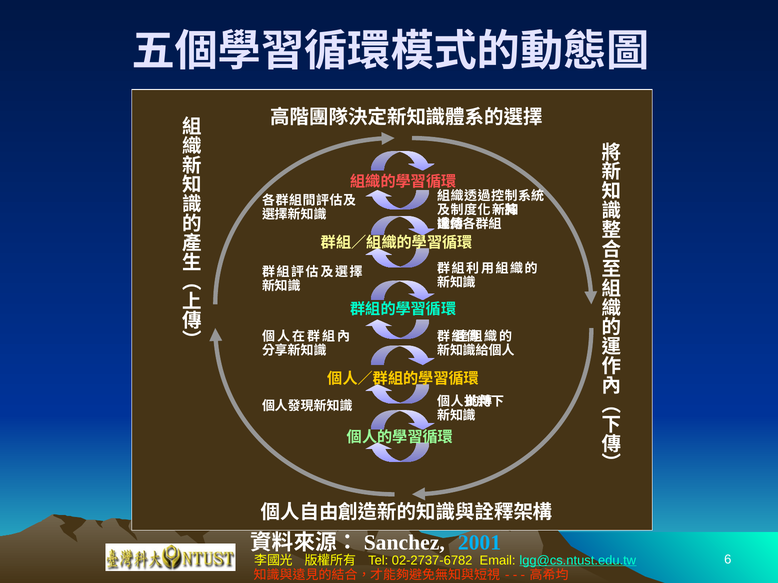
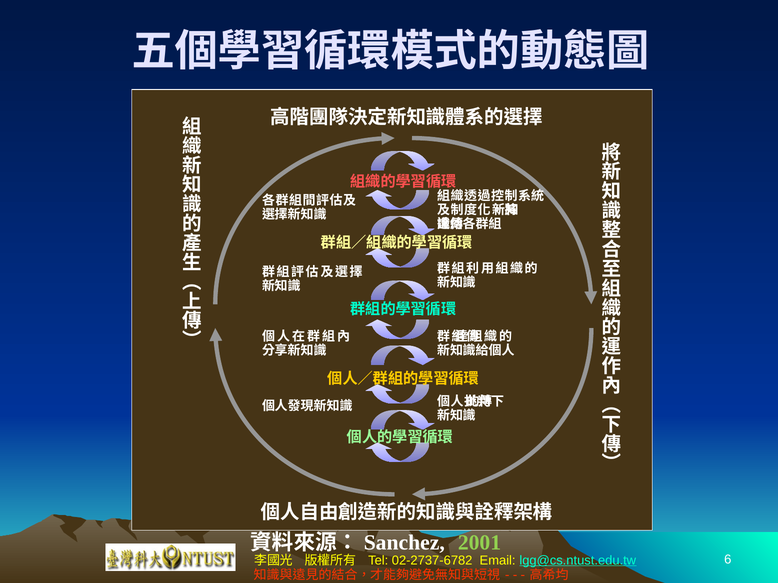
2001 colour: light blue -> light green
